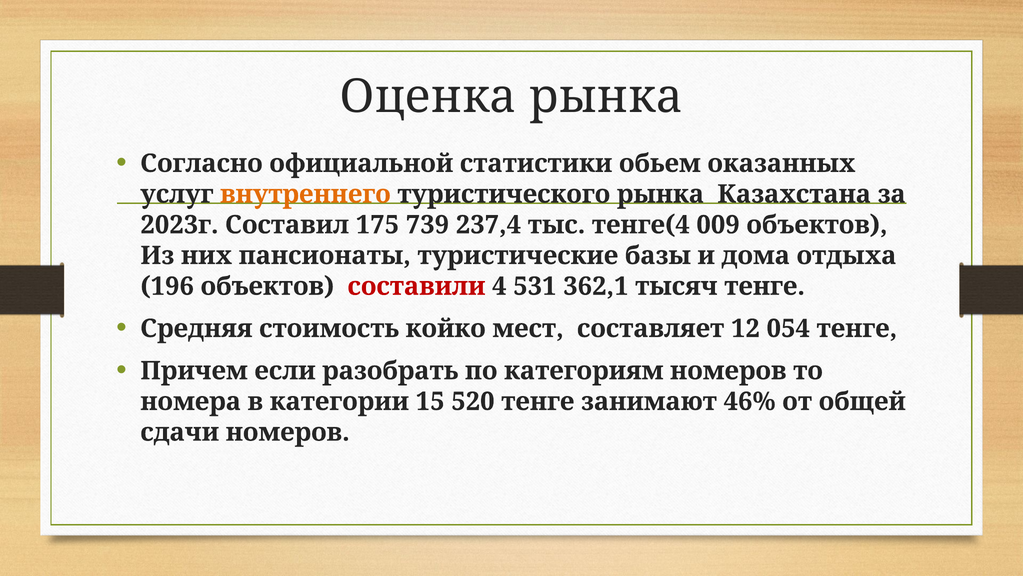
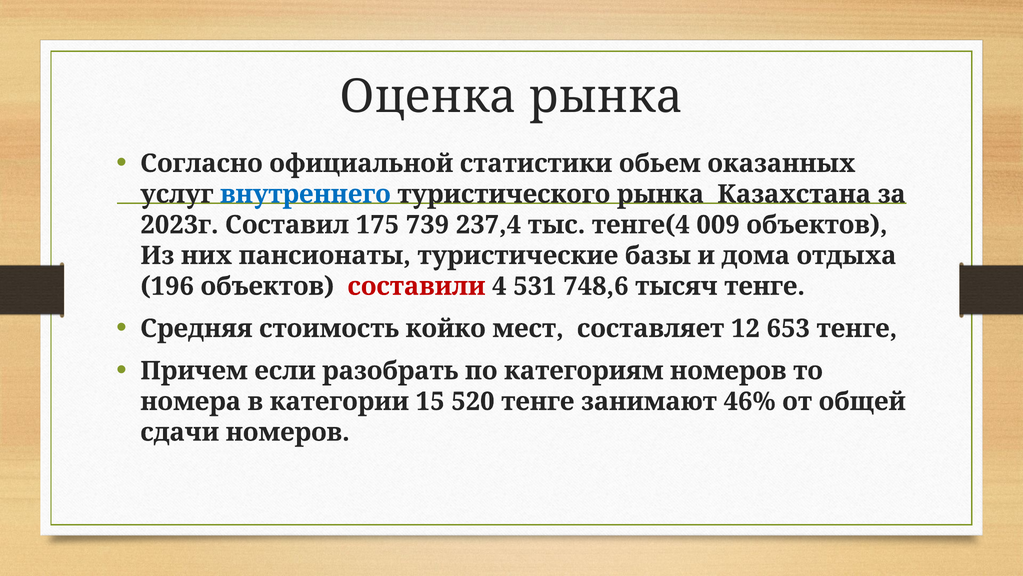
внутреннего colour: orange -> blue
362,1: 362,1 -> 748,6
054: 054 -> 653
